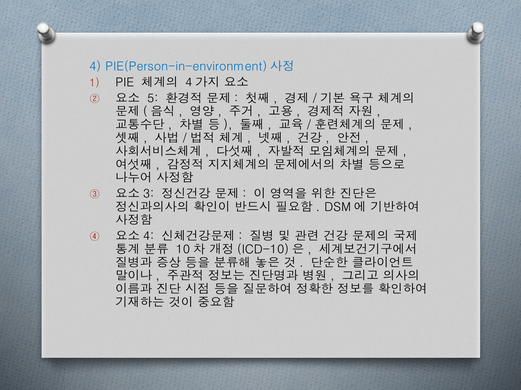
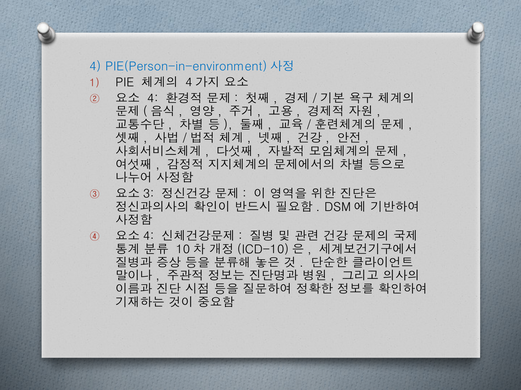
5 at (153, 98): 5 -> 4
